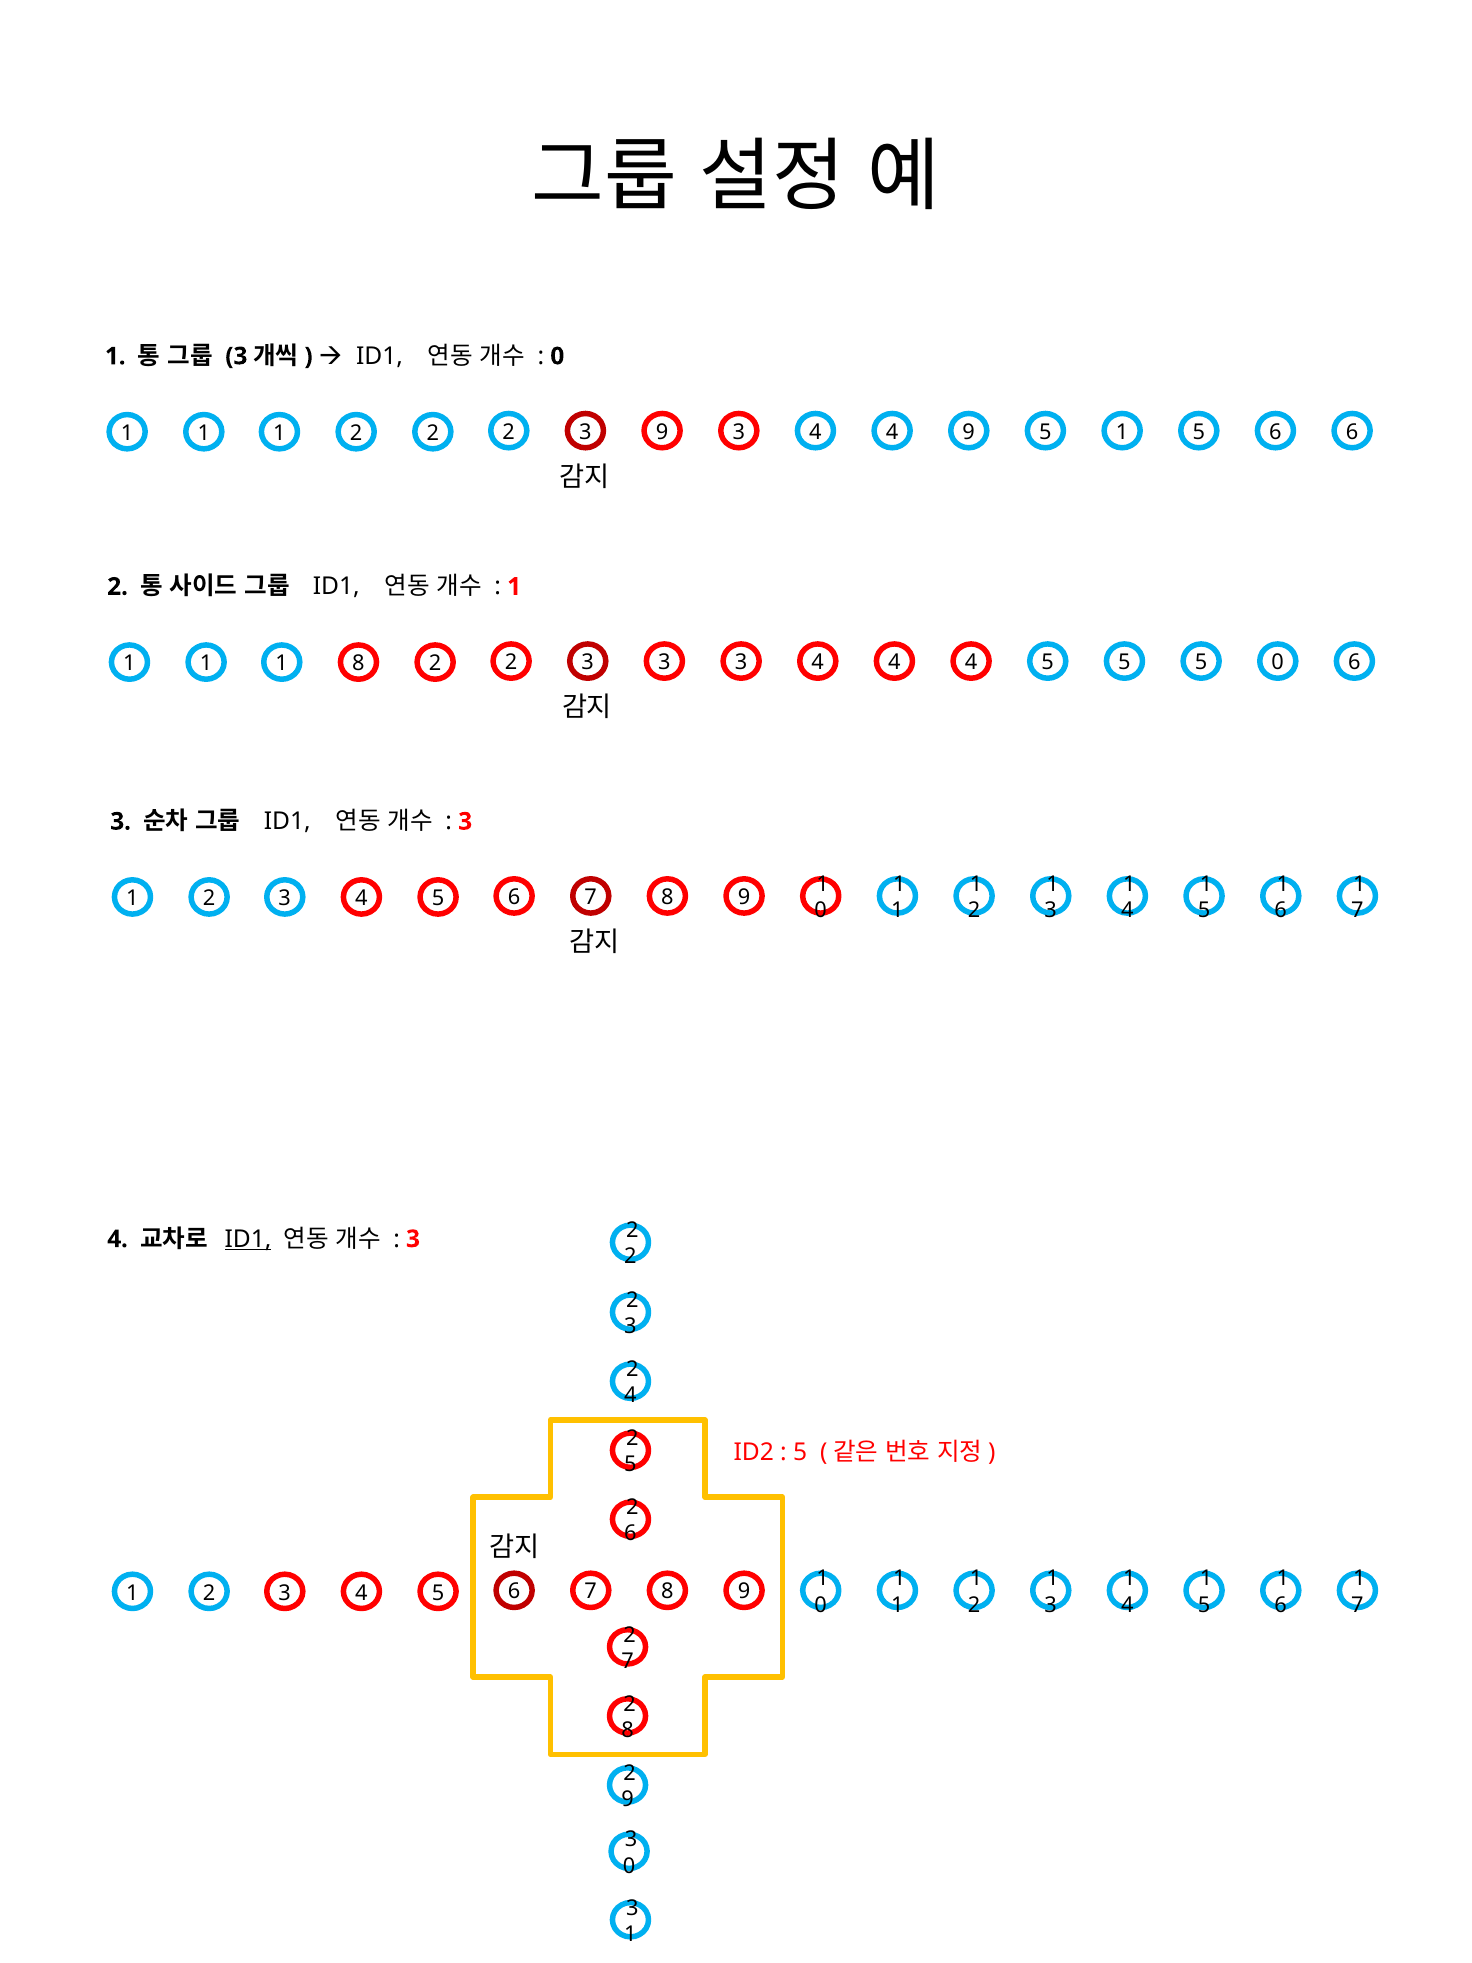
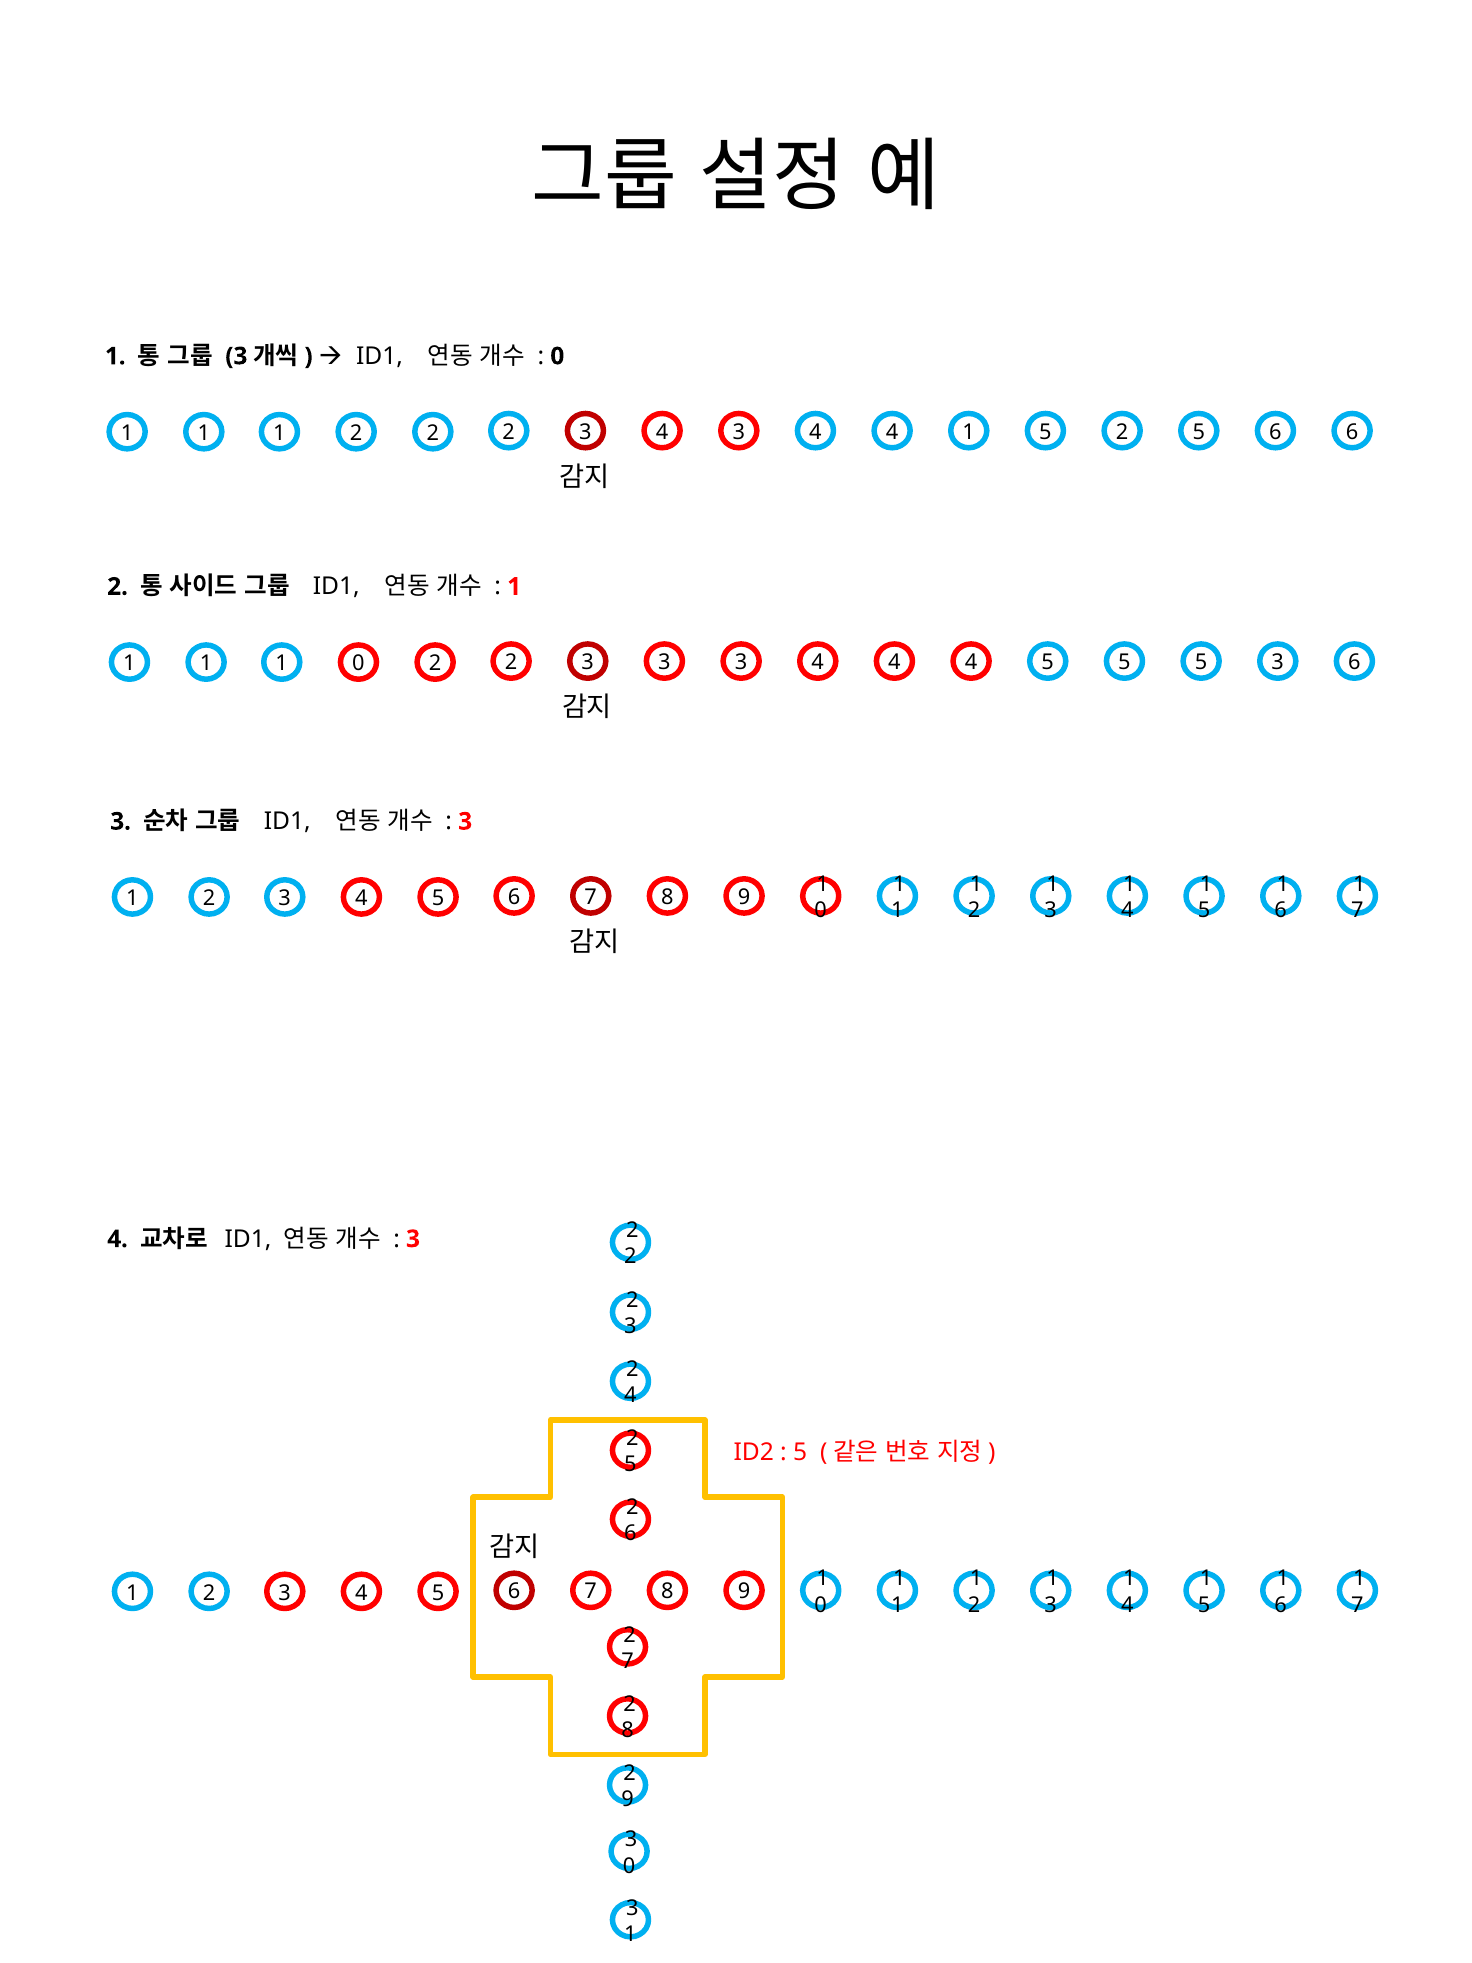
9 at (662, 432): 9 -> 4
2 4 9: 9 -> 1
1 at (1122, 432): 1 -> 2
1 1 8: 8 -> 0
5 0: 0 -> 3
ID1 at (248, 1239) underline: present -> none
